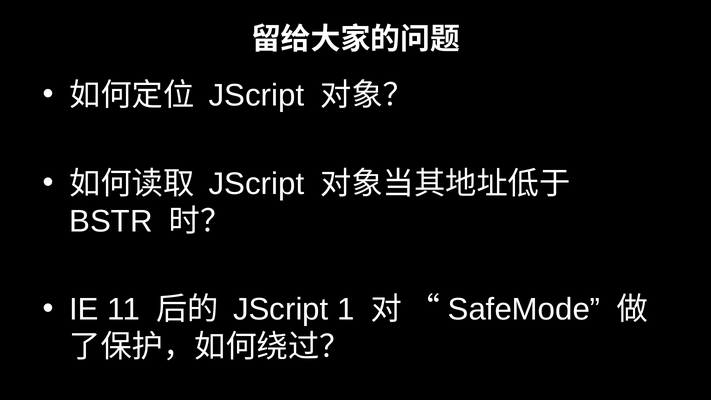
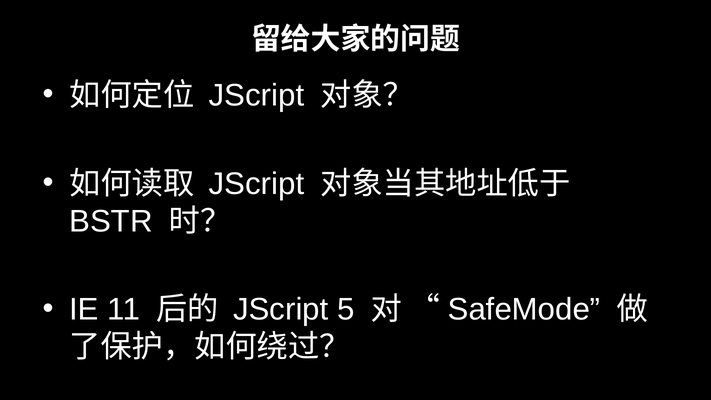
1: 1 -> 5
